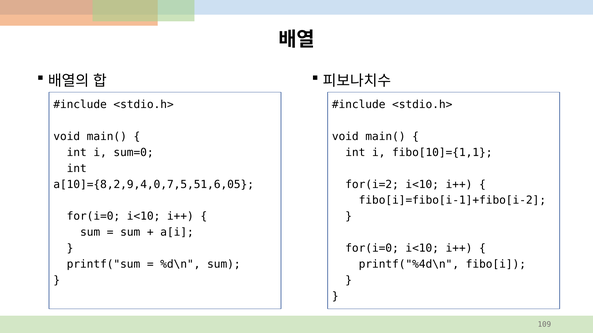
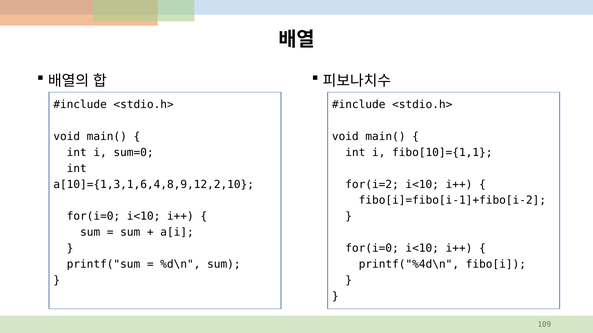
a[10]={8,2,9,4,0,7,5,51,6,05: a[10]={8,2,9,4,0,7,5,51,6,05 -> a[10]={1,3,1,6,4,8,9,12,2,10
